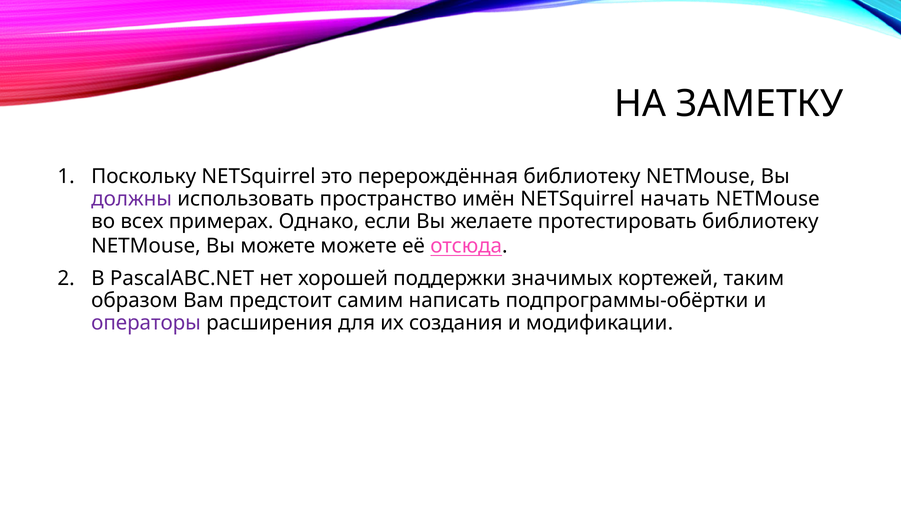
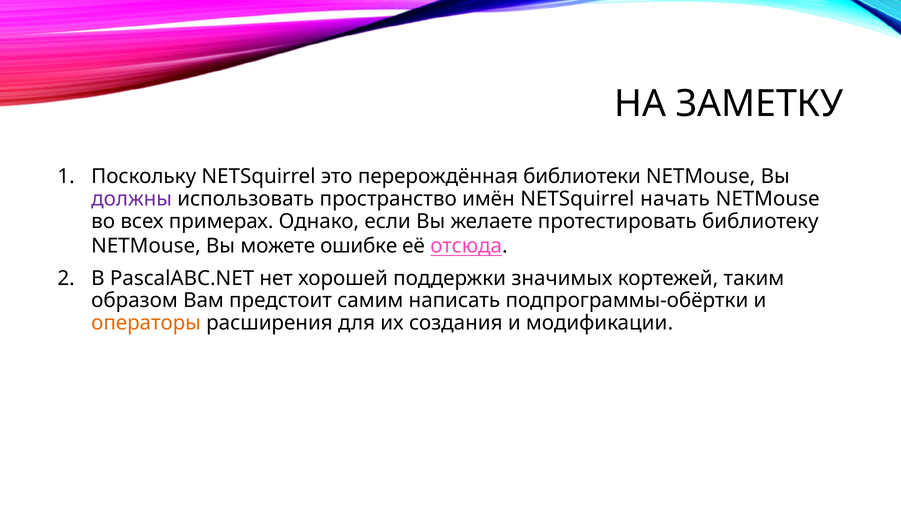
перерождённая библиотеку: библиотеку -> библиотеки
можете можете: можете -> ошибке
операторы colour: purple -> orange
